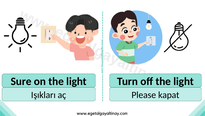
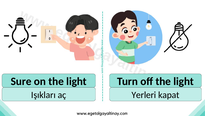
Please: Please -> Yerleri
